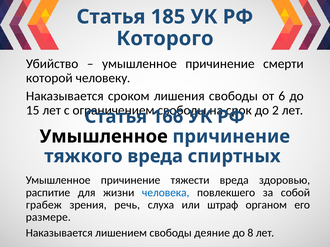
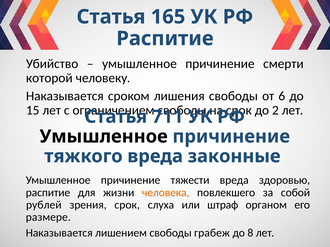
185: 185 -> 165
Которого at (165, 39): Которого -> Распитие
166: 166 -> 711
спиртных: спиртных -> законные
человека colour: blue -> orange
грабеж: грабеж -> рублей
зрения речь: речь -> срок
деяние: деяние -> грабеж
